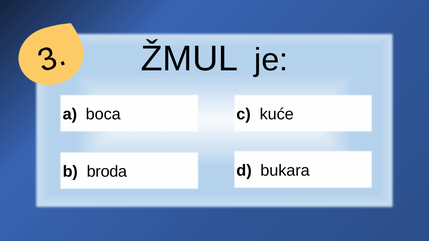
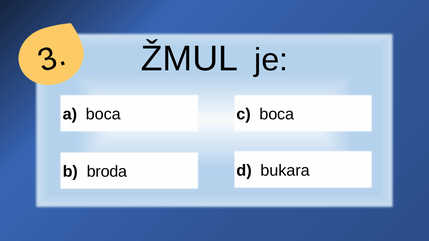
c kuće: kuće -> boca
